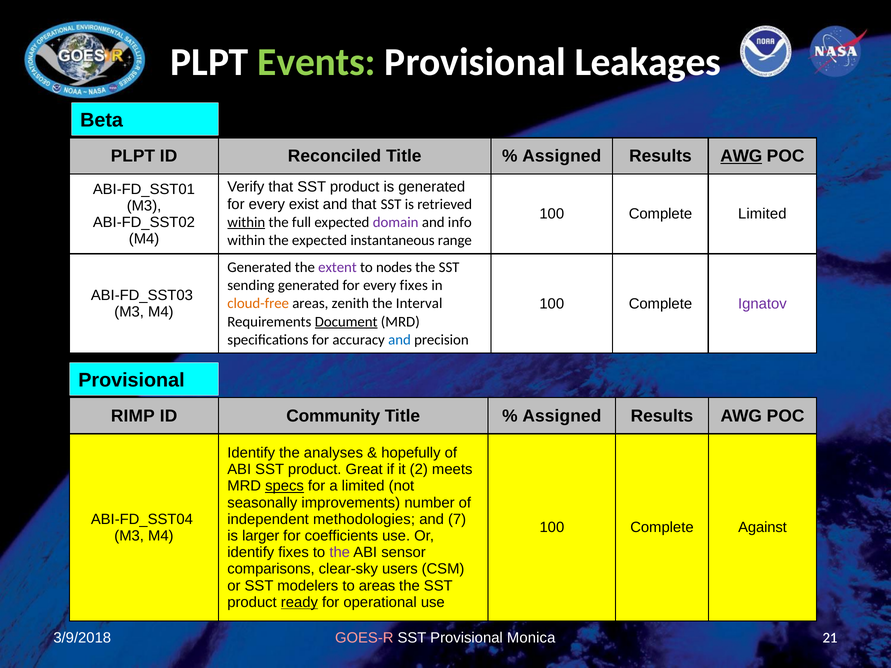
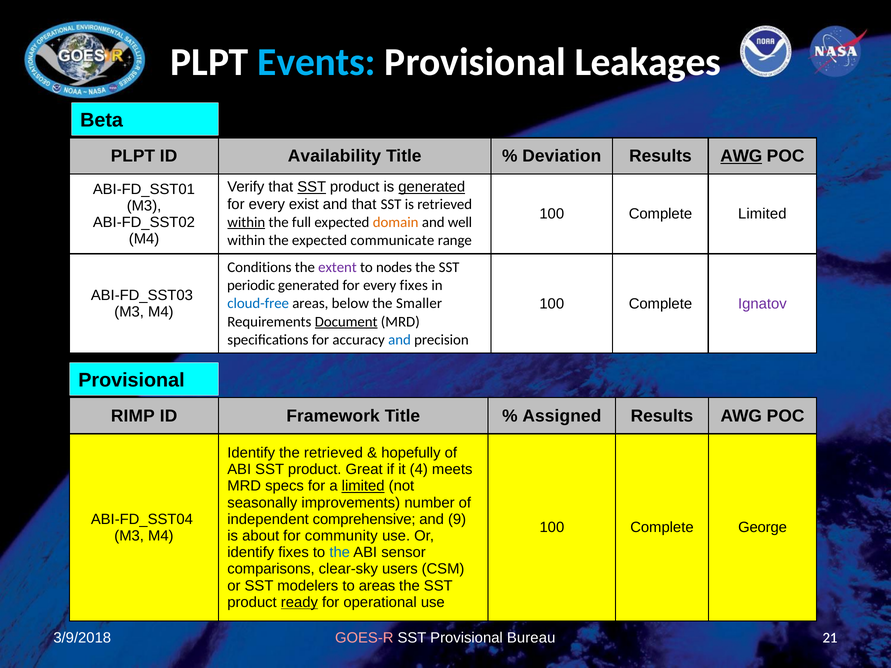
Events colour: light green -> light blue
Reconciled: Reconciled -> Availability
Assigned at (562, 156): Assigned -> Deviation
SST at (312, 187) underline: none -> present
generated at (432, 187) underline: none -> present
domain colour: purple -> orange
info: info -> well
instantaneous: instantaneous -> communicate
Generated at (259, 267): Generated -> Conditions
sending: sending -> periodic
cloud-free colour: orange -> blue
zenith: zenith -> below
Interval: Interval -> Smaller
Community: Community -> Framework
the analyses: analyses -> retrieved
2: 2 -> 4
specs underline: present -> none
limited at (363, 486) underline: none -> present
methodologies: methodologies -> comprehensive
7: 7 -> 9
Against: Against -> George
larger: larger -> about
coefficients: coefficients -> community
the at (340, 553) colour: purple -> blue
Monica: Monica -> Bureau
